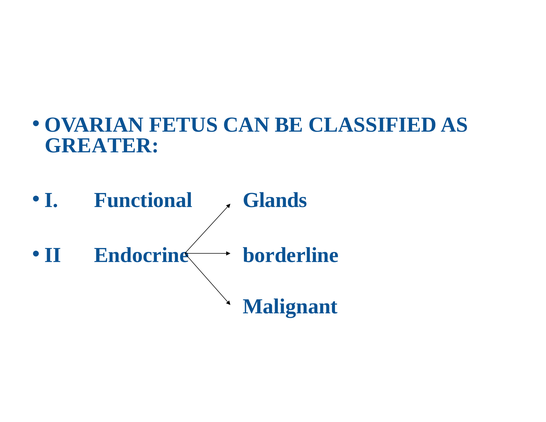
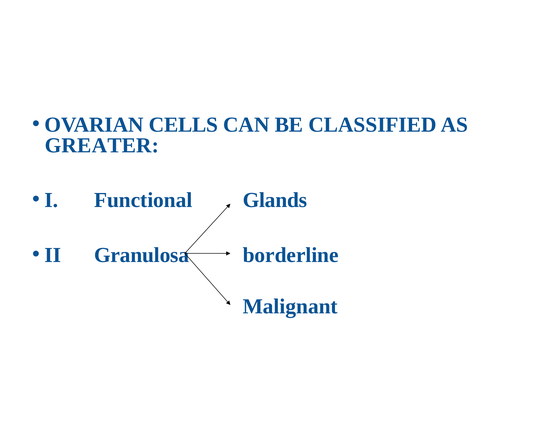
FETUS: FETUS -> CELLS
Endocrine: Endocrine -> Granulosa
